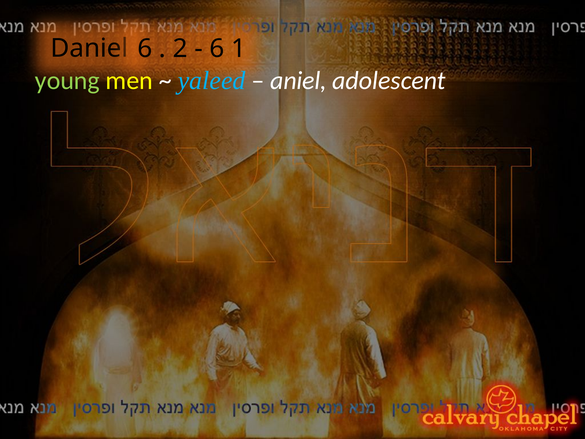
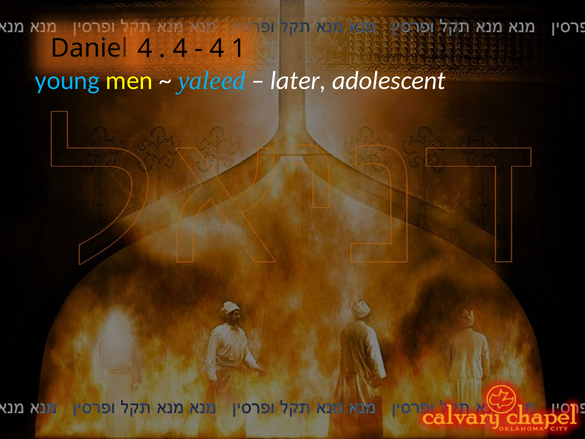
6 at (145, 49): 6 -> 4
2 at (180, 49): 2 -> 4
6 at (217, 49): 6 -> 4
young colour: light green -> light blue
aniel: aniel -> later
